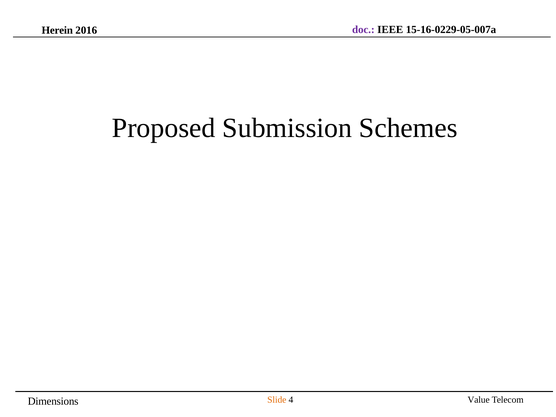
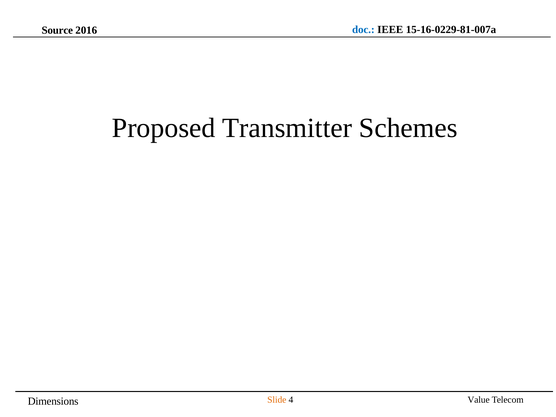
Herein: Herein -> Source
doc colour: purple -> blue
15-16-0229-05-007a: 15-16-0229-05-007a -> 15-16-0229-81-007a
Submission: Submission -> Transmitter
